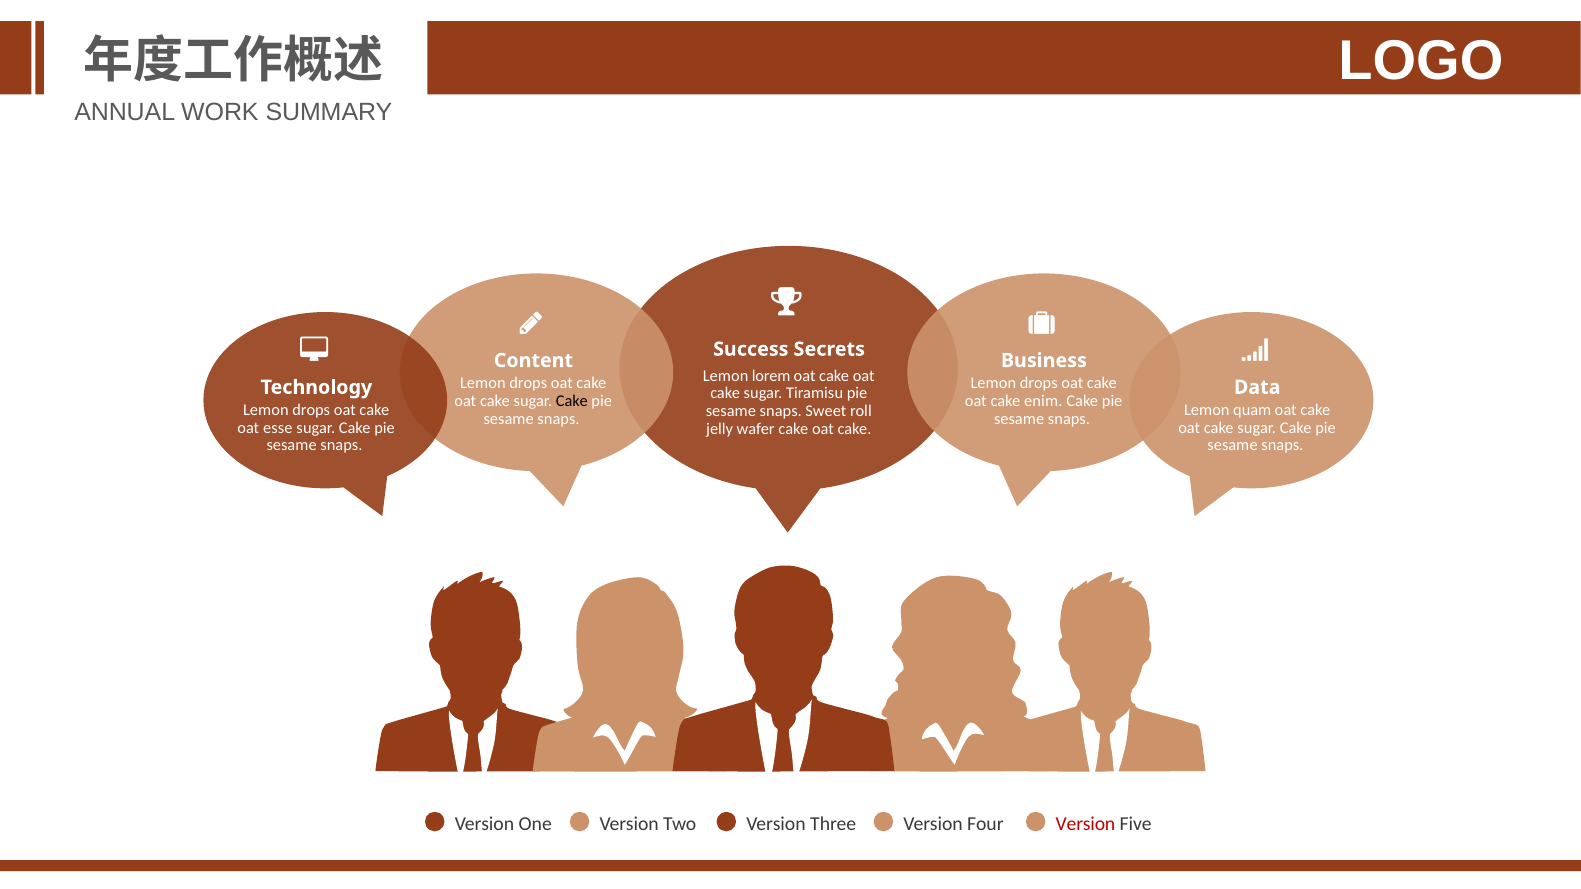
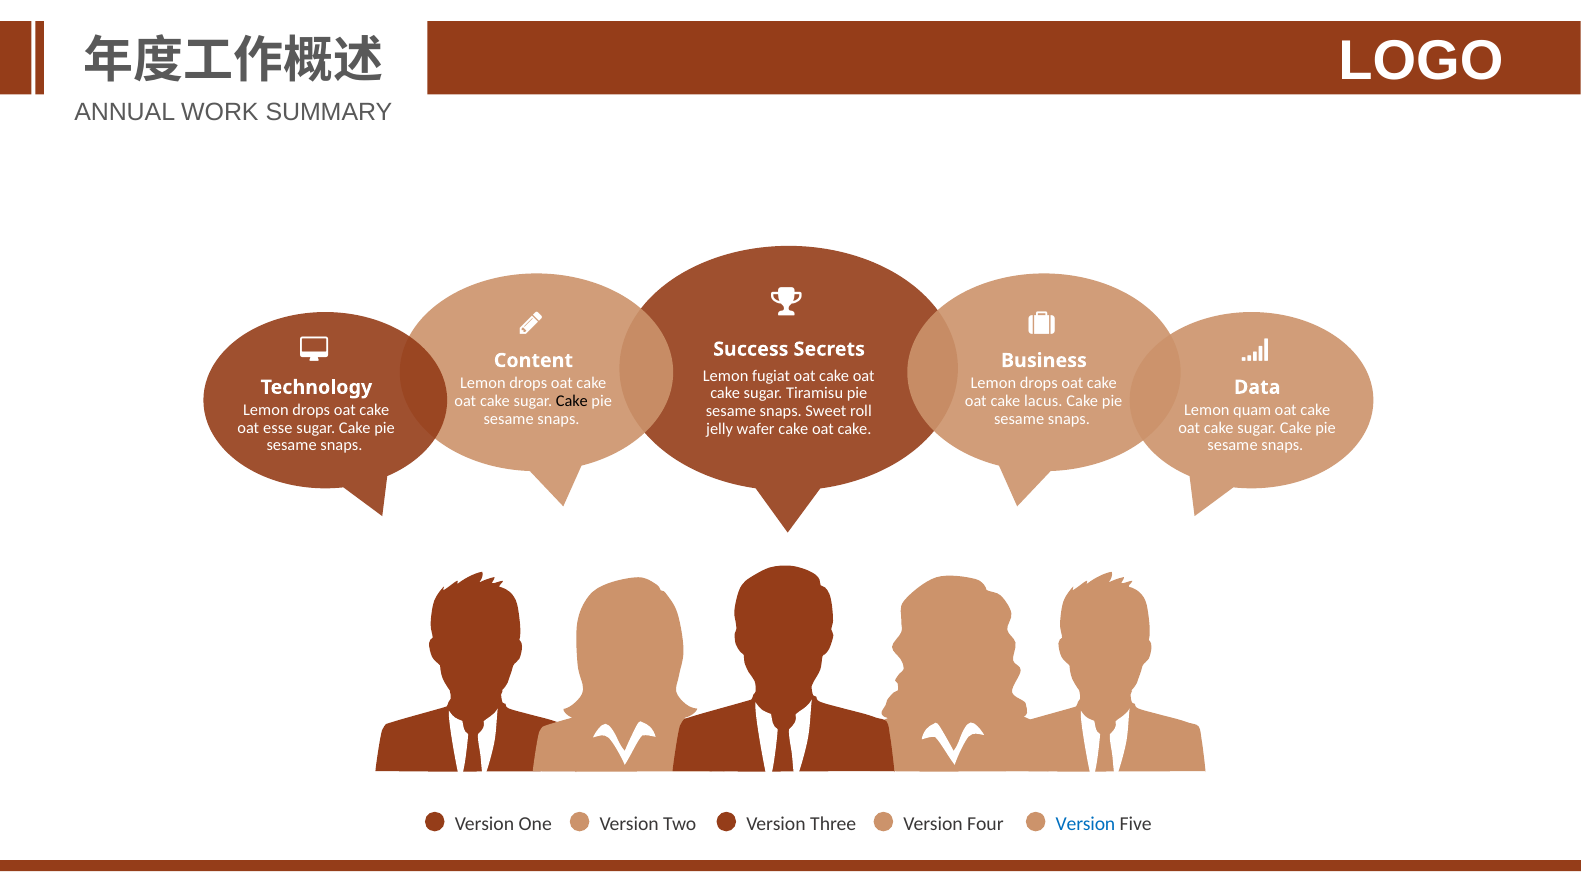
lorem: lorem -> fugiat
enim: enim -> lacus
Version at (1086, 825) colour: red -> blue
